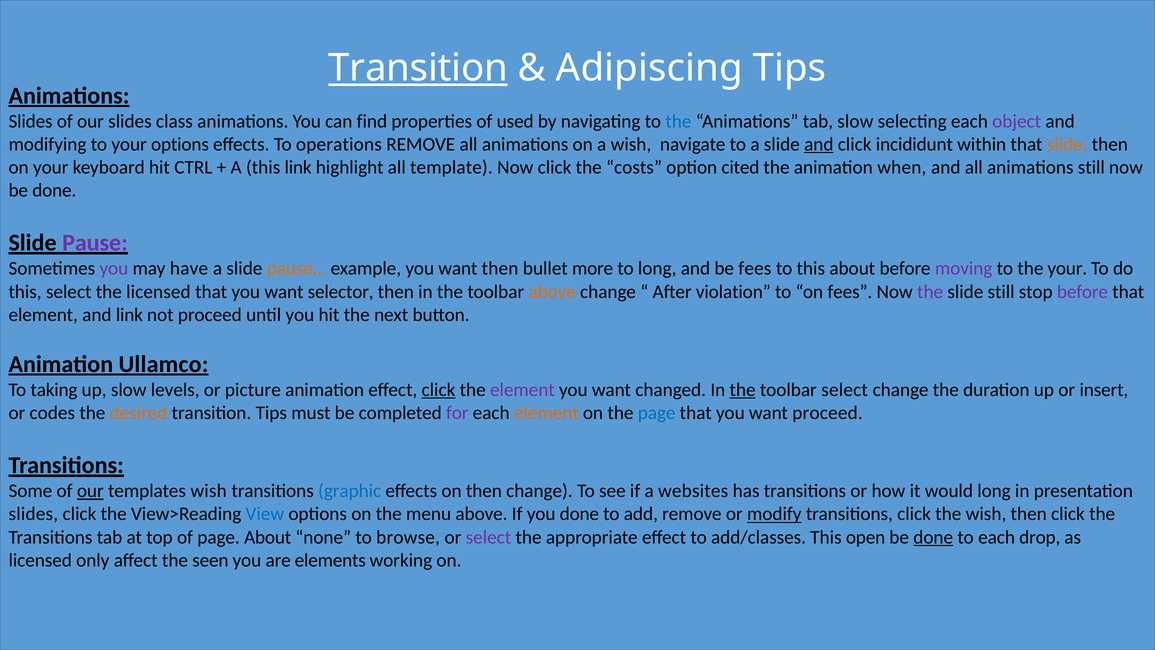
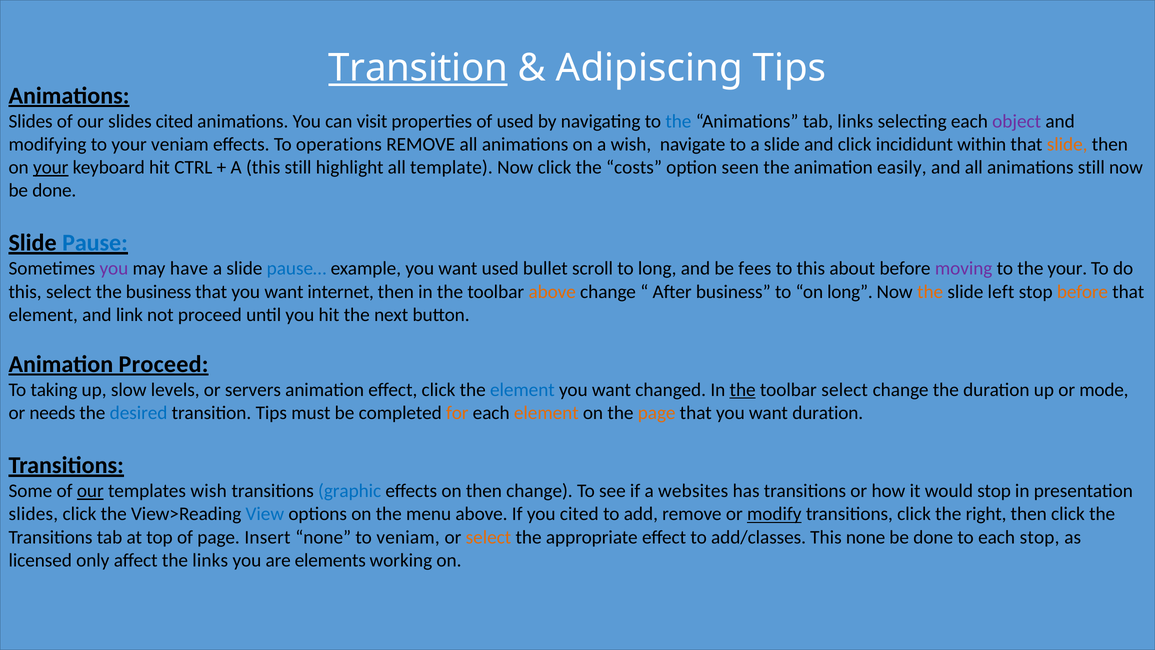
slides class: class -> cited
find: find -> visit
tab slow: slow -> links
your options: options -> veniam
and at (819, 144) underline: present -> none
your at (51, 167) underline: none -> present
this link: link -> still
cited: cited -> seen
when: when -> easily
Pause colour: purple -> blue
pause… colour: orange -> blue
want then: then -> used
more: more -> scroll
the licensed: licensed -> business
selector: selector -> internet
After violation: violation -> business
on fees: fees -> long
the at (930, 292) colour: purple -> orange
slide still: still -> left
before at (1082, 292) colour: purple -> orange
Animation Ullamco: Ullamco -> Proceed
picture: picture -> servers
click at (438, 390) underline: present -> none
element at (522, 390) colour: purple -> blue
insert: insert -> mode
codes: codes -> needs
desired colour: orange -> blue
for colour: purple -> orange
page at (657, 413) colour: blue -> orange
want proceed: proceed -> duration
would long: long -> stop
you done: done -> cited
the wish: wish -> right
page About: About -> Insert
to browse: browse -> veniam
select at (488, 537) colour: purple -> orange
This open: open -> none
done at (933, 537) underline: present -> none
each drop: drop -> stop
the seen: seen -> links
